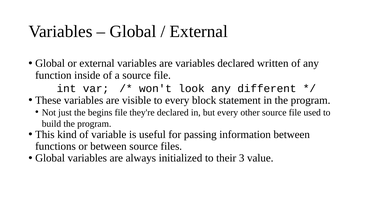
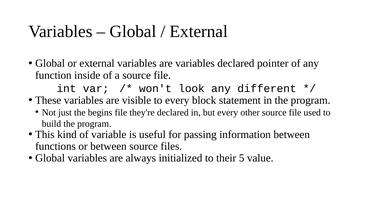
written: written -> pointer
3: 3 -> 5
